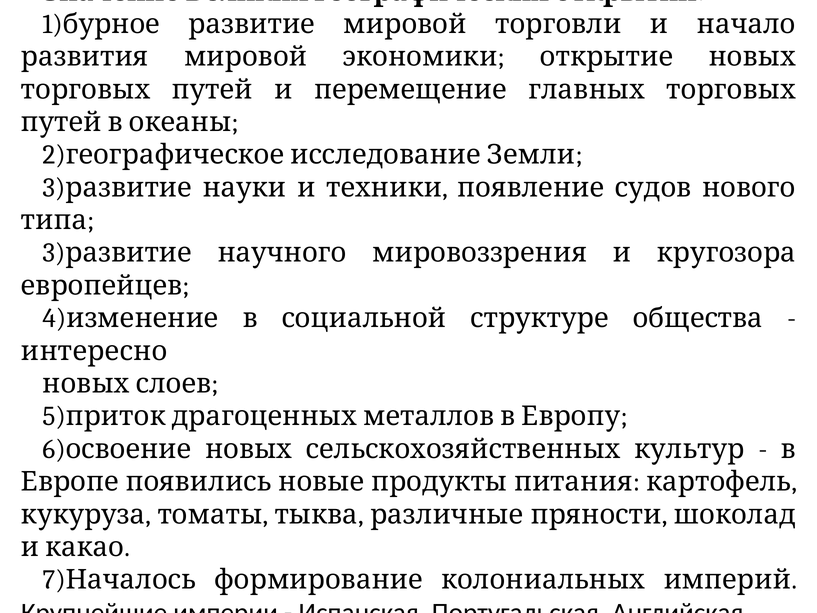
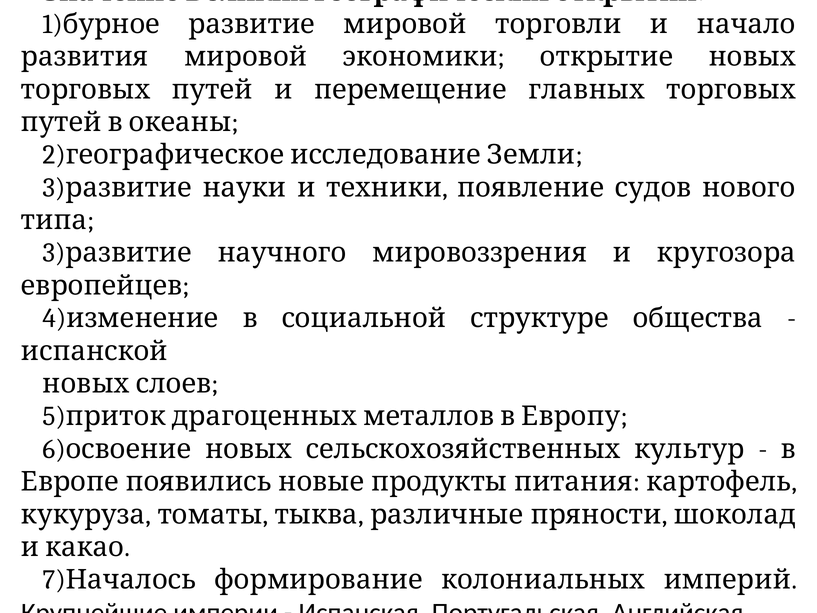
интересно: интересно -> испанской
